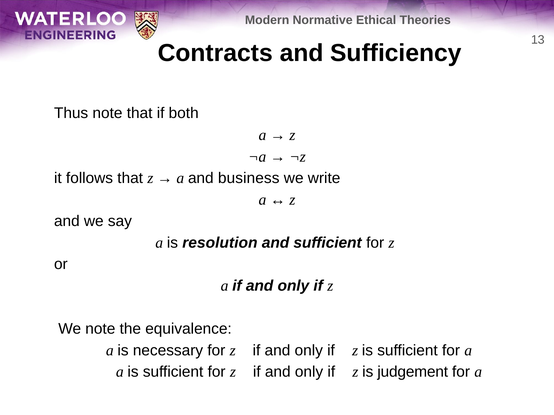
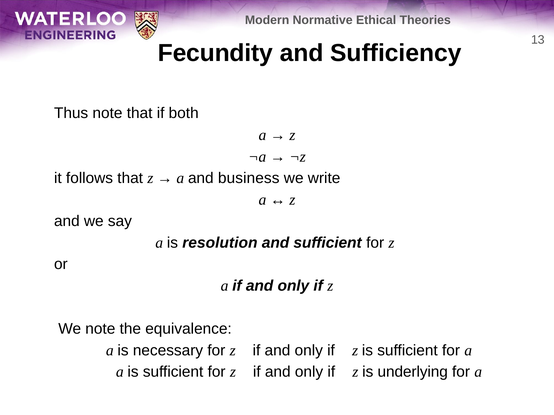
Contracts: Contracts -> Fecundity
judgement: judgement -> underlying
